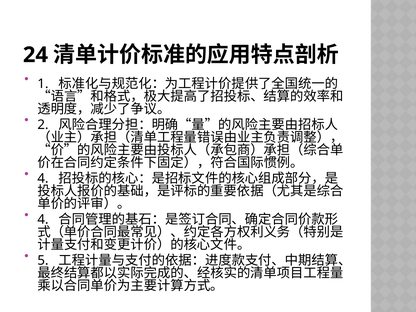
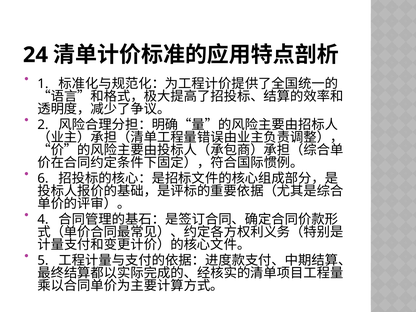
4 at (43, 178): 4 -> 6
